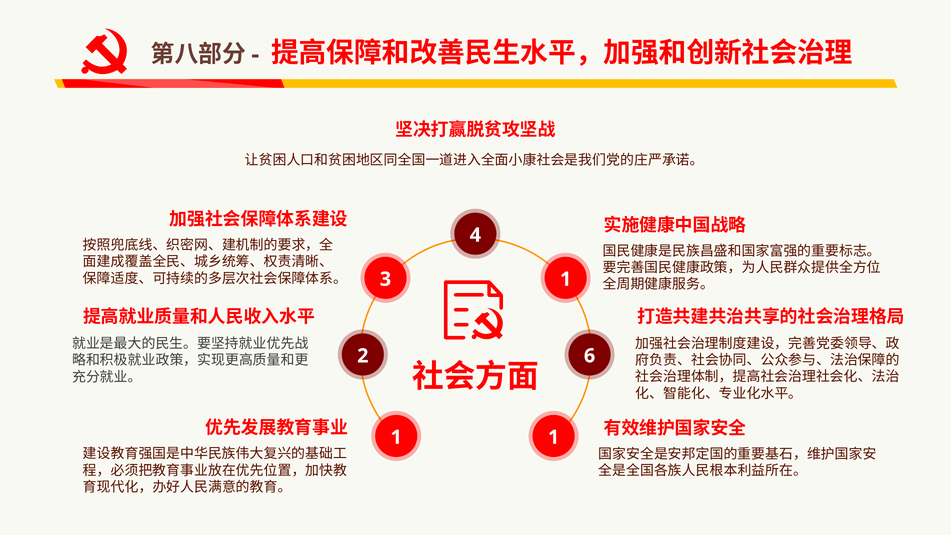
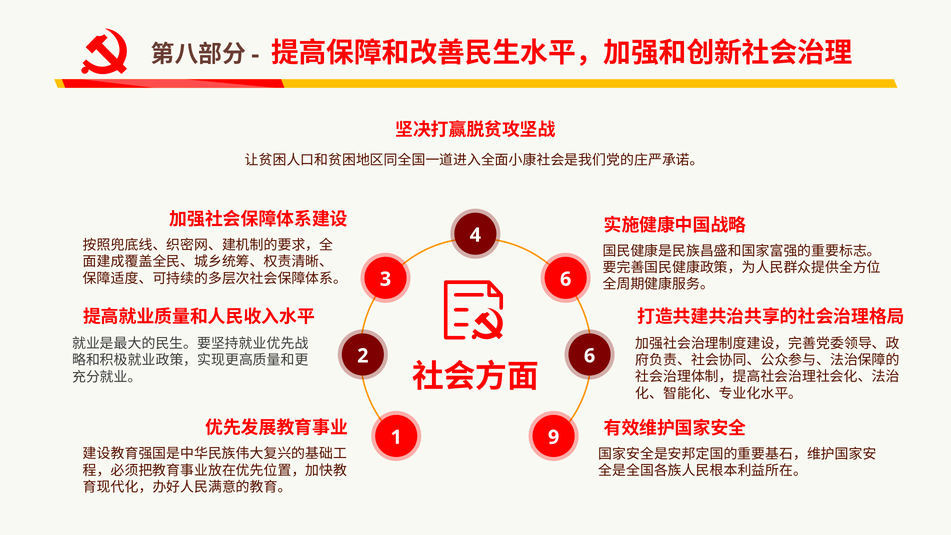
3 1: 1 -> 6
1 at (554, 437): 1 -> 9
